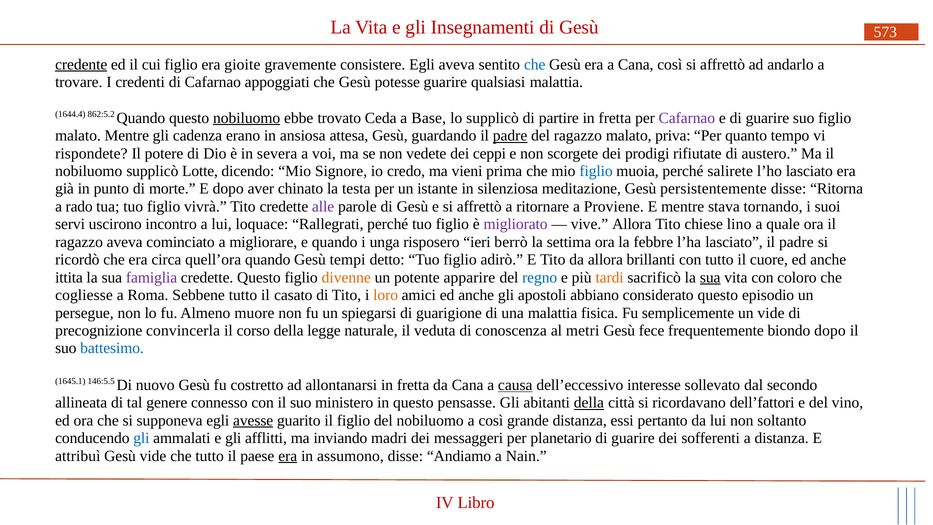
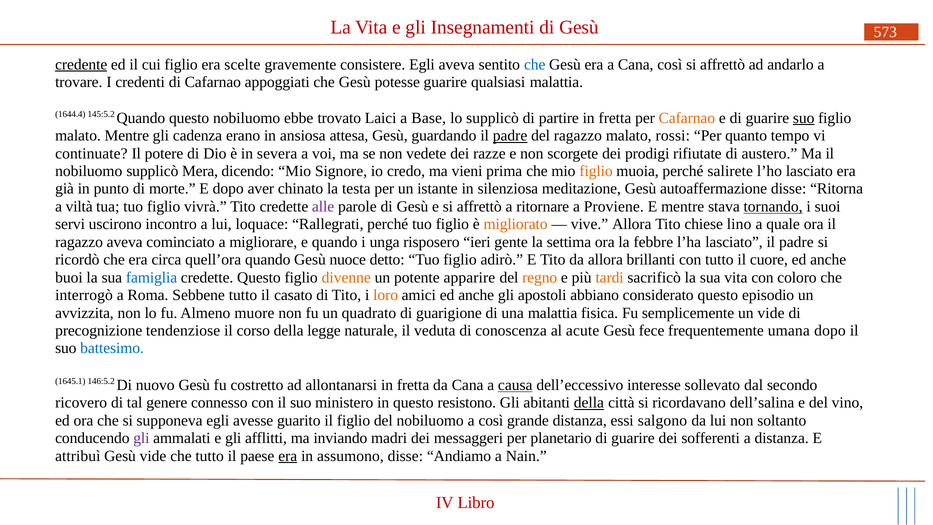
gioite: gioite -> scelte
862:5.2: 862:5.2 -> 145:5.2
nobiluomo at (247, 118) underline: present -> none
Ceda: Ceda -> Laici
Cafarnao at (687, 118) colour: purple -> orange
suo at (804, 118) underline: none -> present
priva: priva -> rossi
rispondete: rispondete -> continuate
ceppi: ceppi -> razze
Lotte: Lotte -> Mera
figlio at (596, 171) colour: blue -> orange
persistentemente: persistentemente -> autoaffermazione
rado: rado -> viltà
tornando underline: none -> present
migliorato colour: purple -> orange
berrò: berrò -> gente
tempi: tempi -> nuoce
ittita: ittita -> buoi
famiglia colour: purple -> blue
regno colour: blue -> orange
sua at (710, 278) underline: present -> none
cogliesse: cogliesse -> interrogò
persegue: persegue -> avvizzita
spiegarsi: spiegarsi -> quadrato
convincerla: convincerla -> tendenziose
metri: metri -> acute
biondo: biondo -> umana
146:5.5: 146:5.5 -> 146:5.2
allineata: allineata -> ricovero
pensasse: pensasse -> resistono
dell’fattori: dell’fattori -> dell’salina
avesse underline: present -> none
pertanto: pertanto -> salgono
gli at (141, 439) colour: blue -> purple
